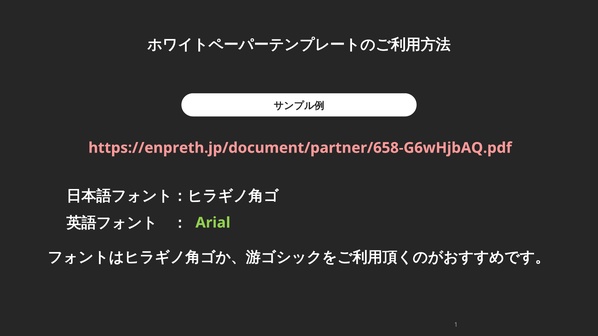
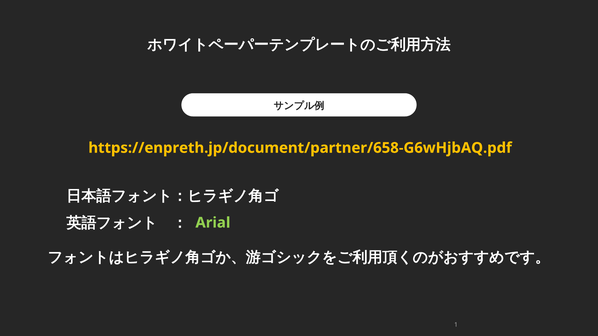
https://enpreth.jp/document/partner/658-G6wHjbAQ.pdf colour: pink -> yellow
